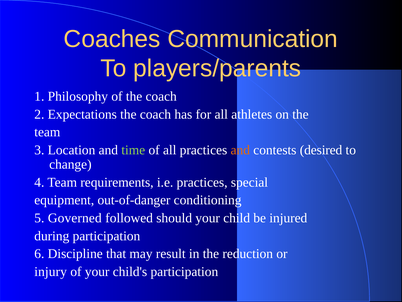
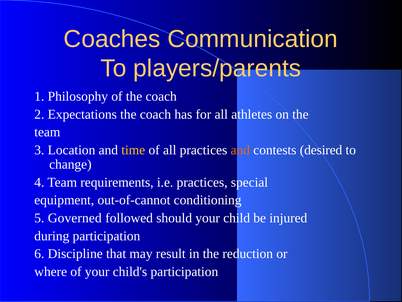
time colour: light green -> yellow
out-of-danger: out-of-danger -> out-of-cannot
injury: injury -> where
